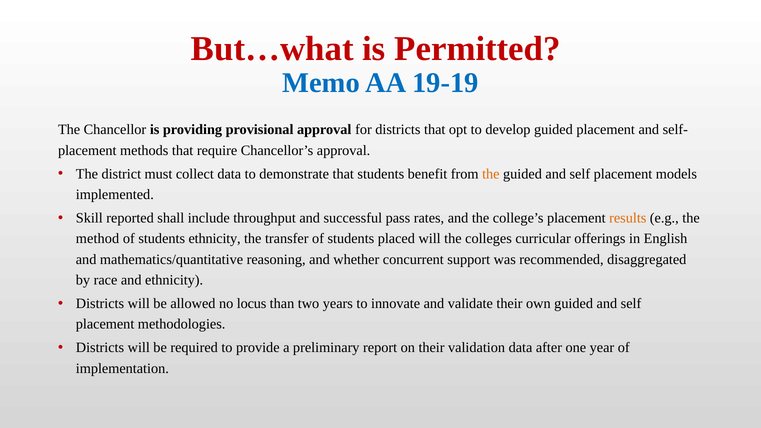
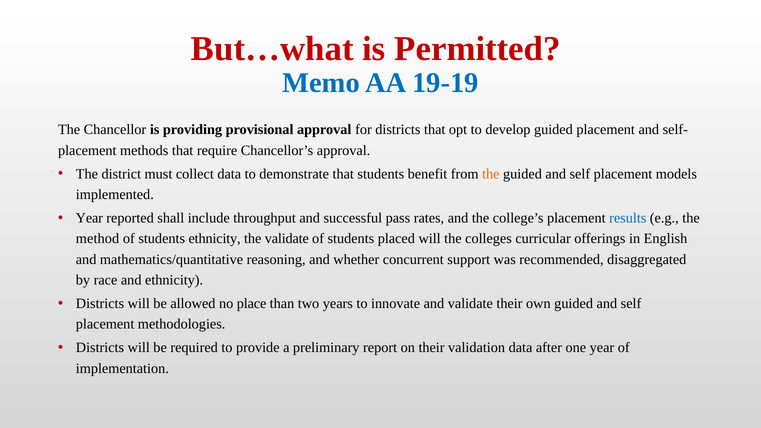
Skill at (89, 218): Skill -> Year
results colour: orange -> blue
the transfer: transfer -> validate
locus: locus -> place
